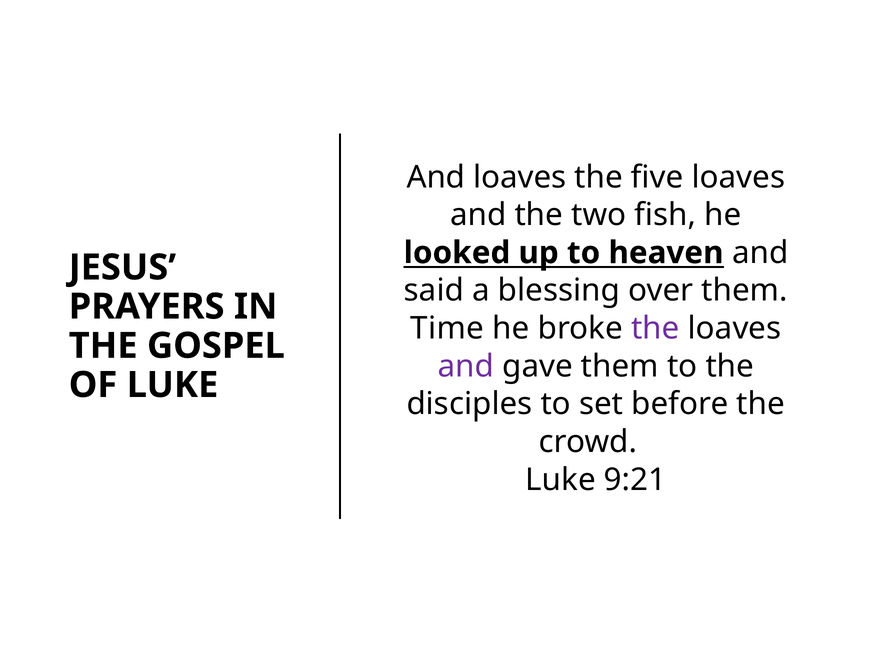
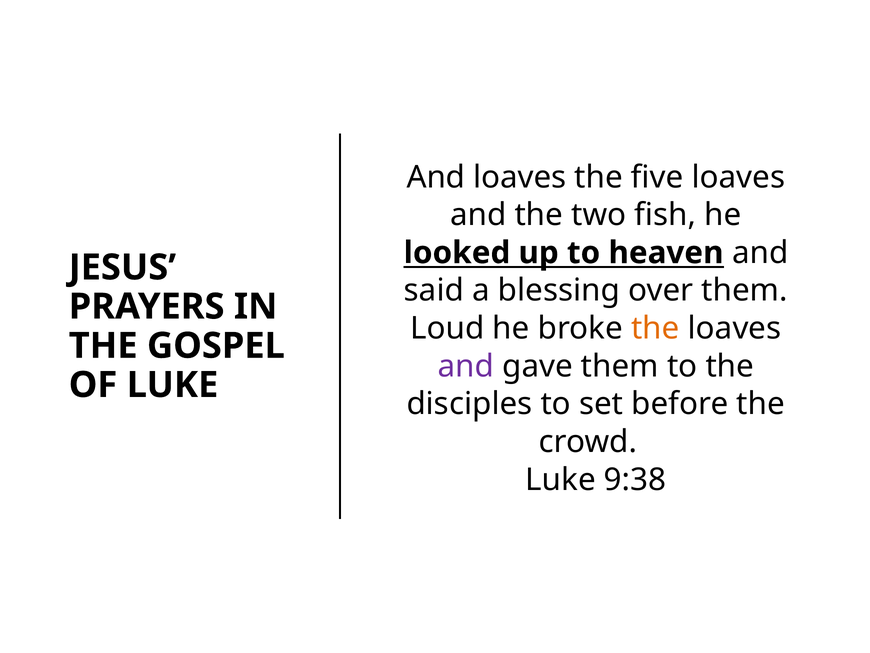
Time: Time -> Loud
the at (655, 328) colour: purple -> orange
9:21: 9:21 -> 9:38
